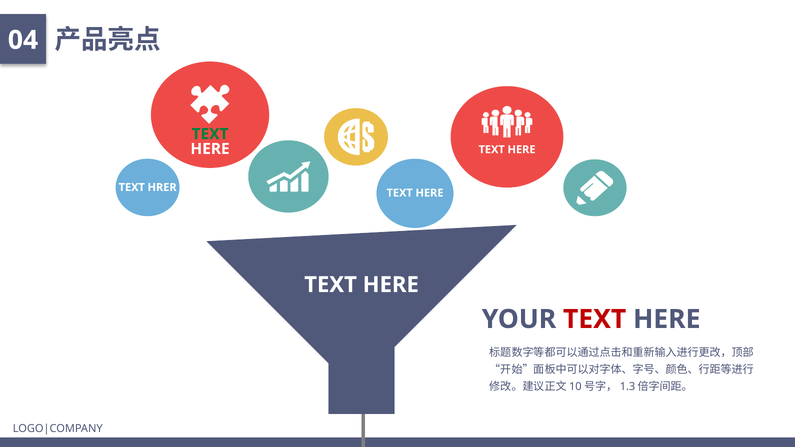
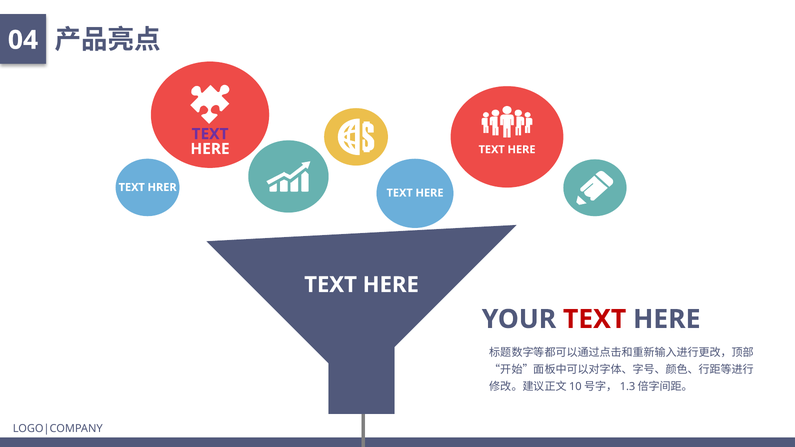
TEXT at (210, 134) colour: green -> purple
